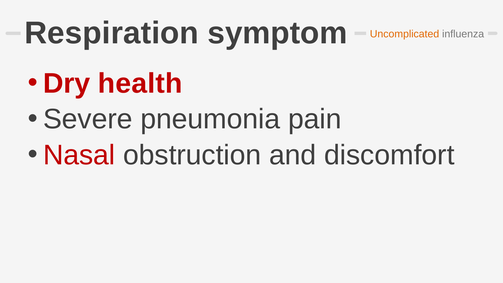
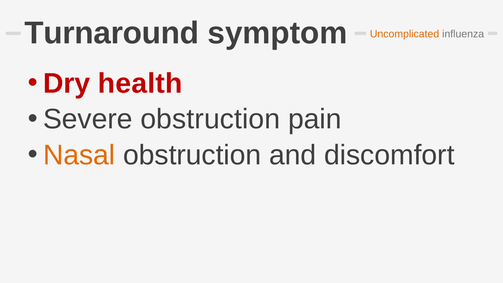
Respiration: Respiration -> Turnaround
Severe pneumonia: pneumonia -> obstruction
Nasal colour: red -> orange
